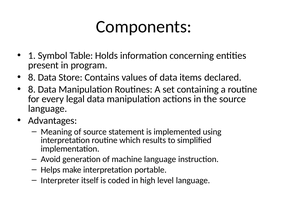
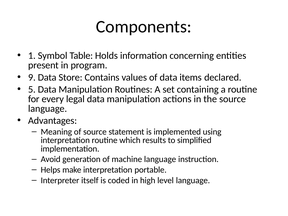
8 at (32, 77): 8 -> 9
8 at (32, 89): 8 -> 5
